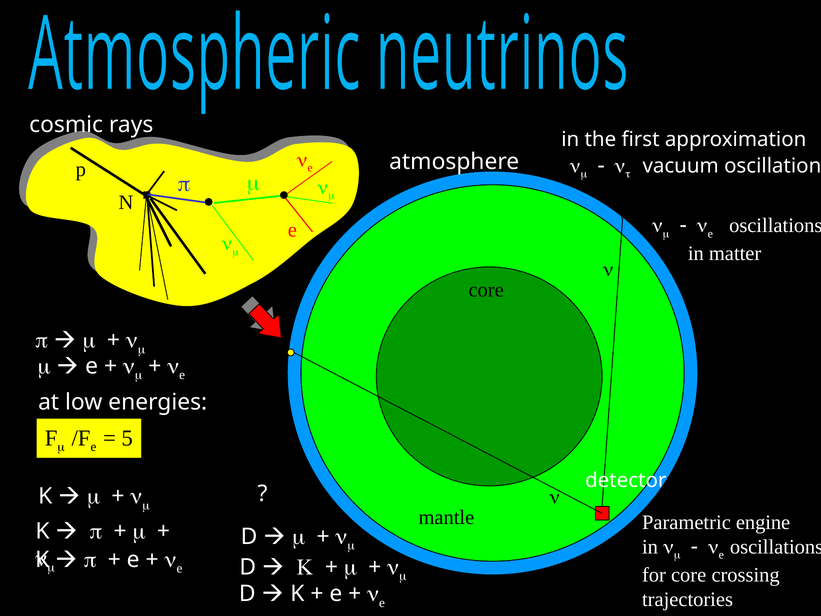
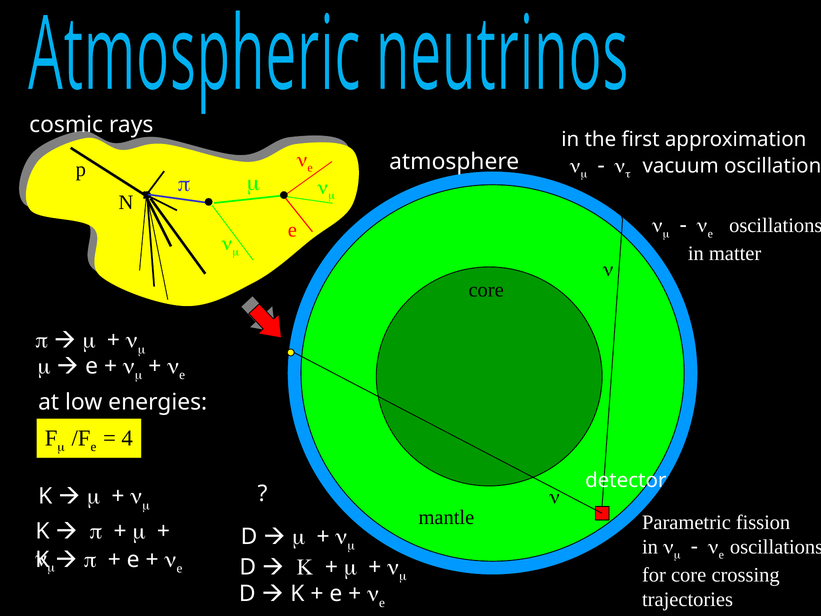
5: 5 -> 4
engine: engine -> fission
